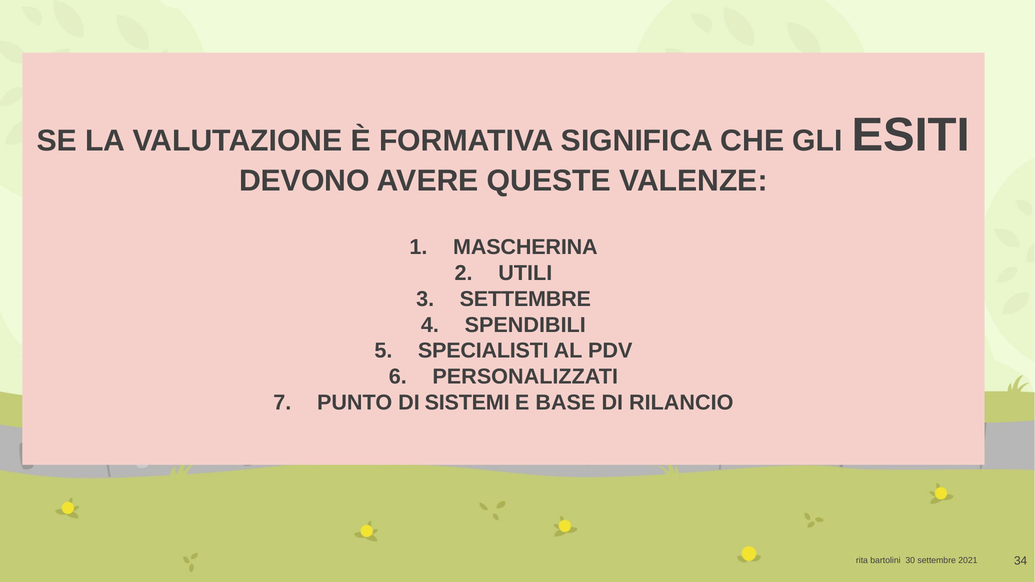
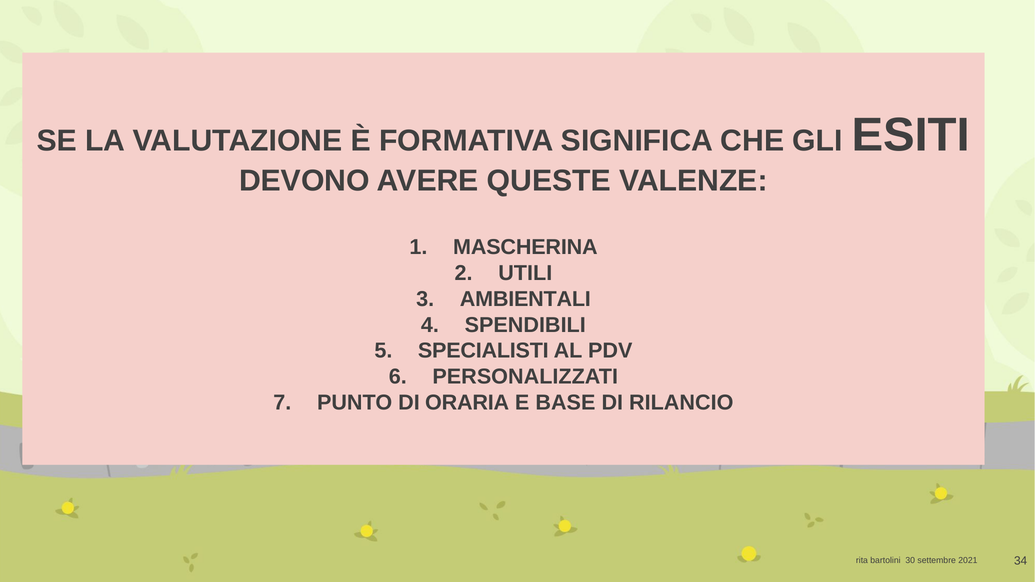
SETTEMBRE at (525, 299): SETTEMBRE -> AMBIENTALI
SISTEMI: SISTEMI -> ORARIA
